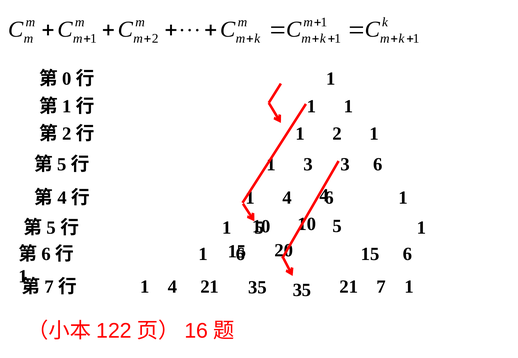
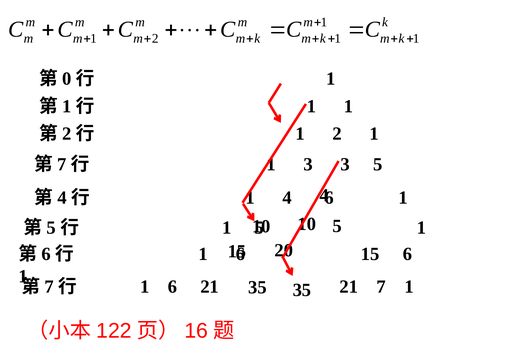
5 at (62, 165): 5 -> 7
3 6: 6 -> 5
4 at (173, 287): 4 -> 6
